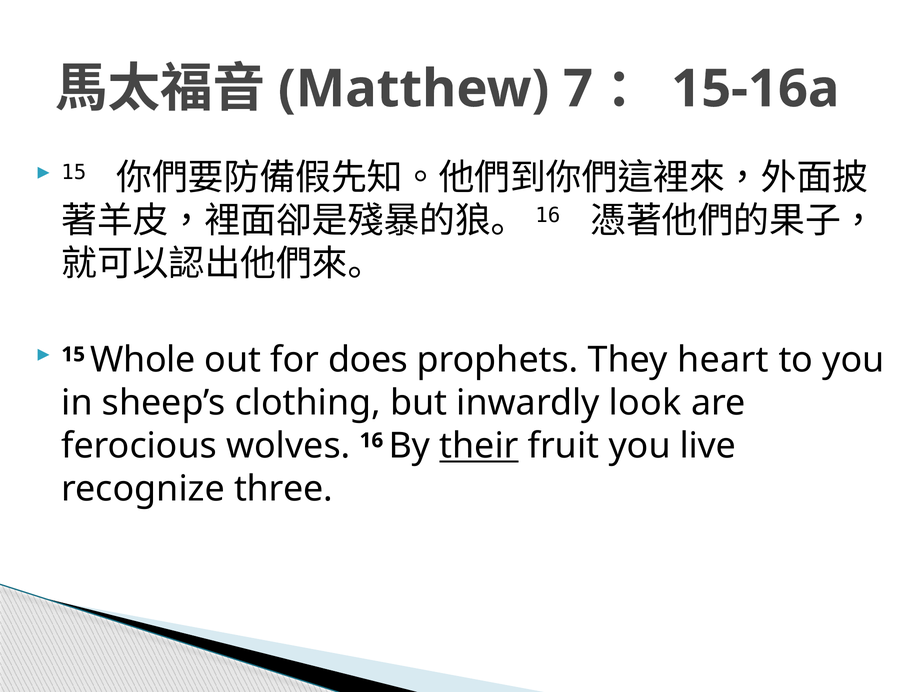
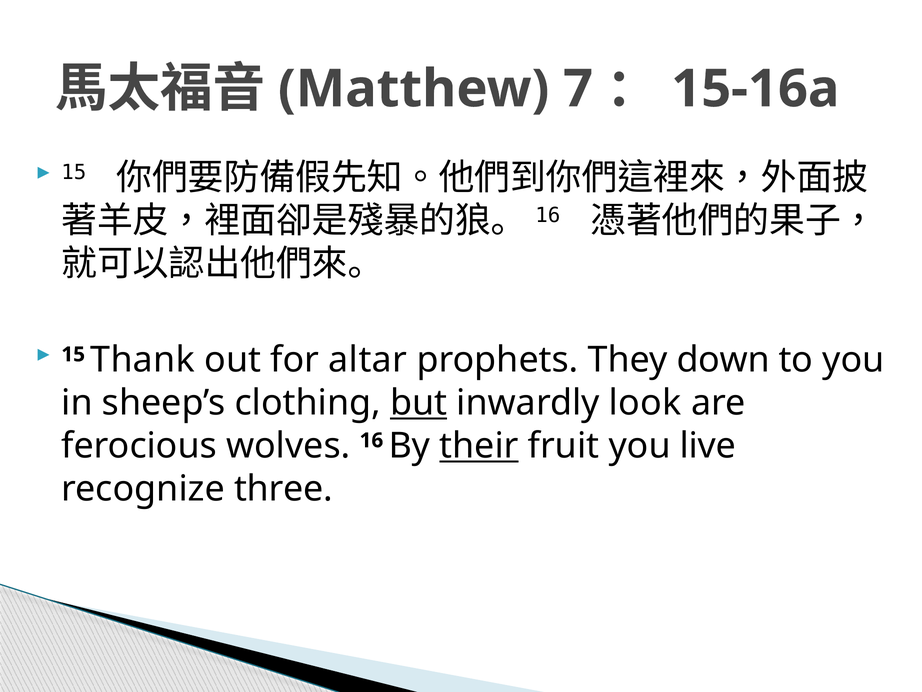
Whole: Whole -> Thank
does: does -> altar
heart: heart -> down
but underline: none -> present
